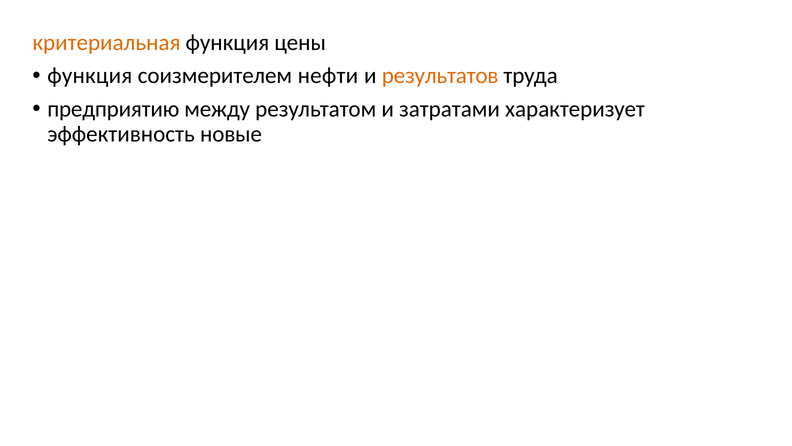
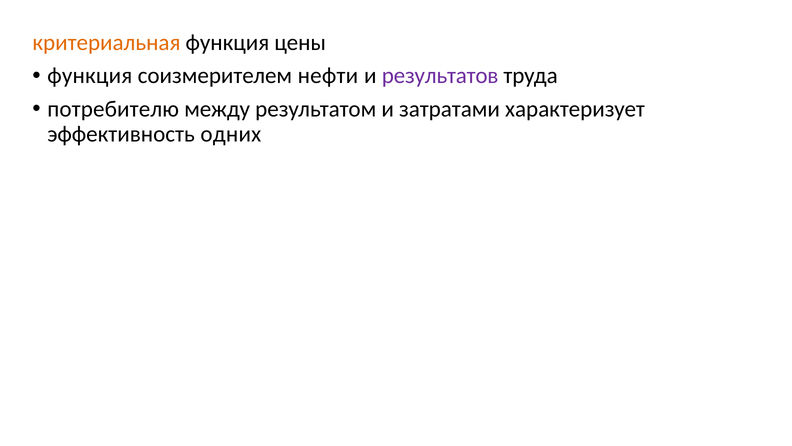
результатов colour: orange -> purple
предприятию: предприятию -> потребителю
новые: новые -> одних
